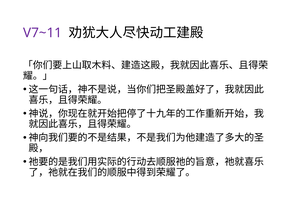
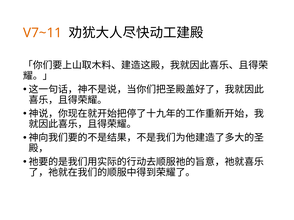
V7~11 colour: purple -> orange
